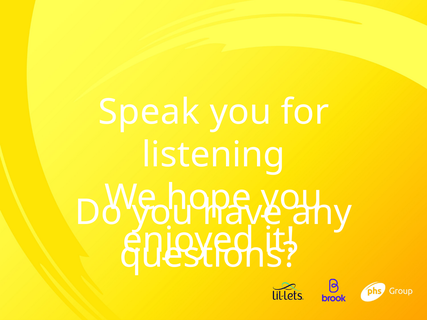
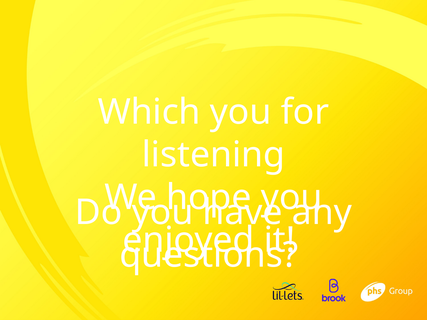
Speak: Speak -> Which
